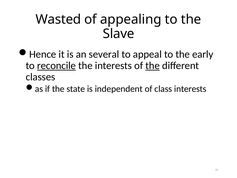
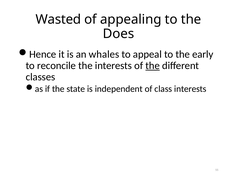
Slave: Slave -> Does
several: several -> whales
reconcile underline: present -> none
